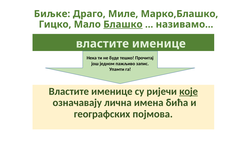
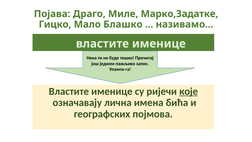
Биљке: Биљке -> Појава
Марко,Блашко: Марко,Блашко -> Марко,Задатке
Блашко underline: present -> none
